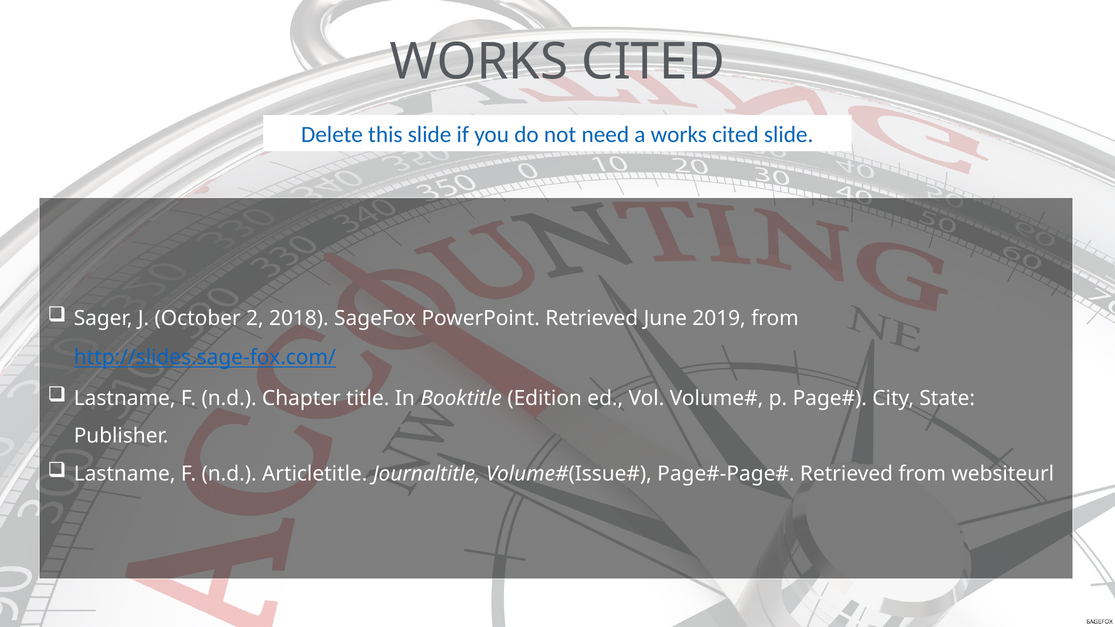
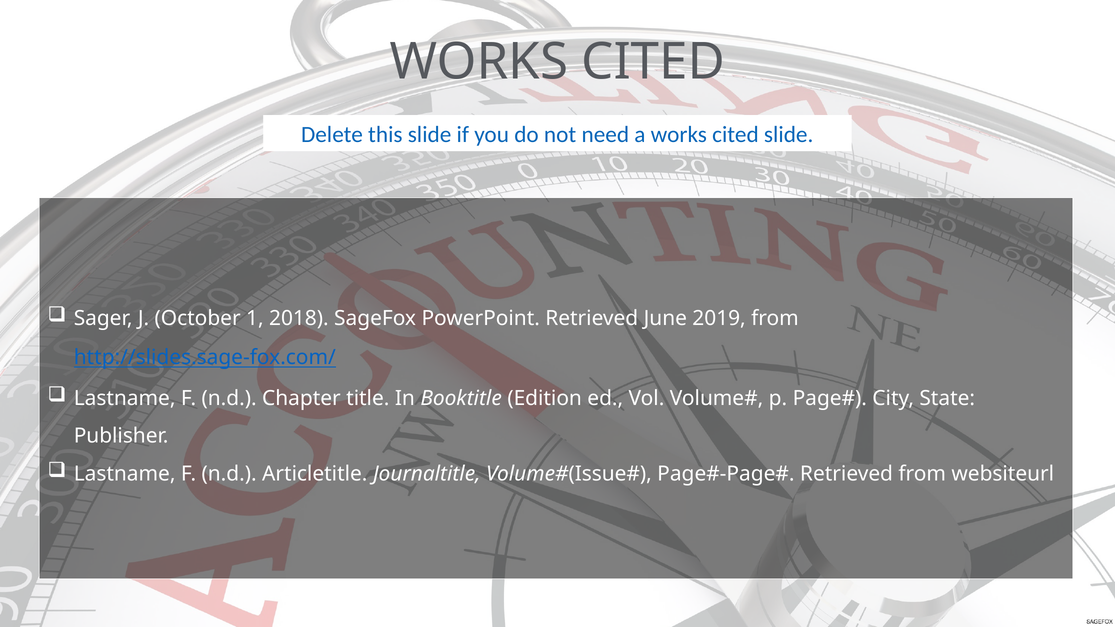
2: 2 -> 1
